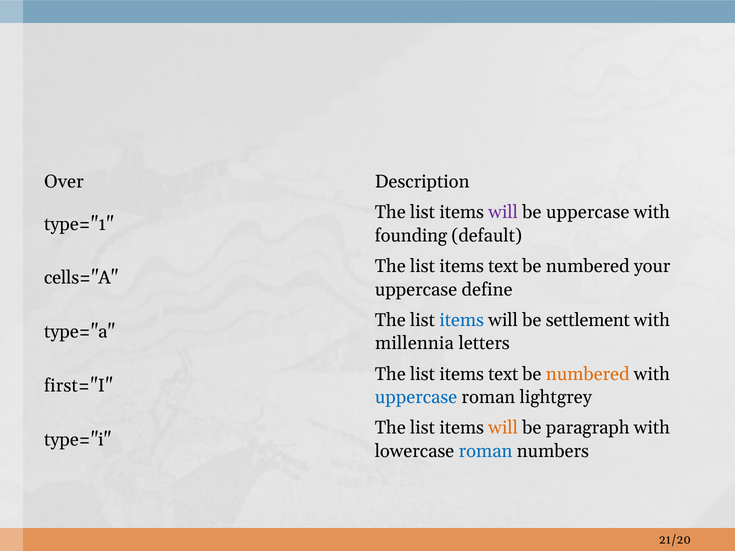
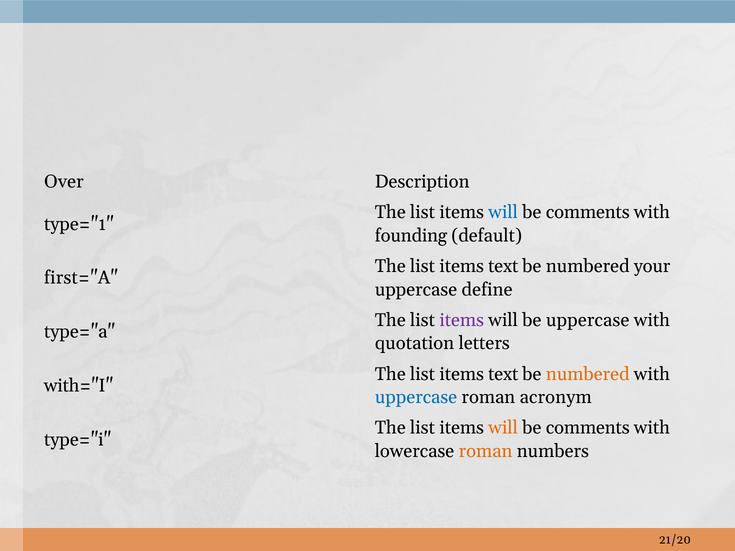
will at (503, 212) colour: purple -> blue
uppercase at (588, 212): uppercase -> comments
cells="A: cells="A -> first="A
items at (462, 320) colour: blue -> purple
be settlement: settlement -> uppercase
millennia: millennia -> quotation
first="I: first="I -> with="I
lightgrey: lightgrey -> acronym
paragraph at (588, 428): paragraph -> comments
roman at (486, 451) colour: blue -> orange
